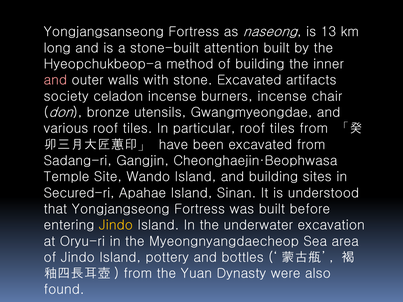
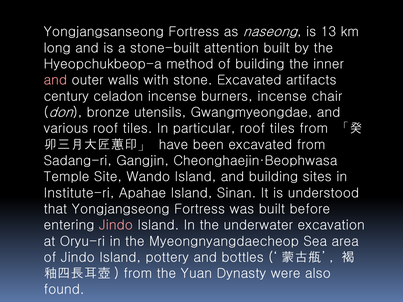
society: society -> century
Secured-ri: Secured-ri -> Institute-ri
Jindo at (116, 225) colour: yellow -> pink
